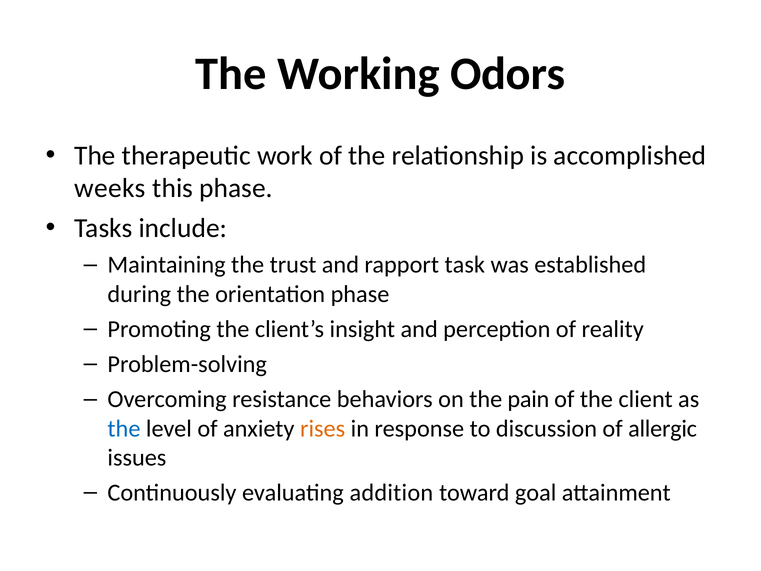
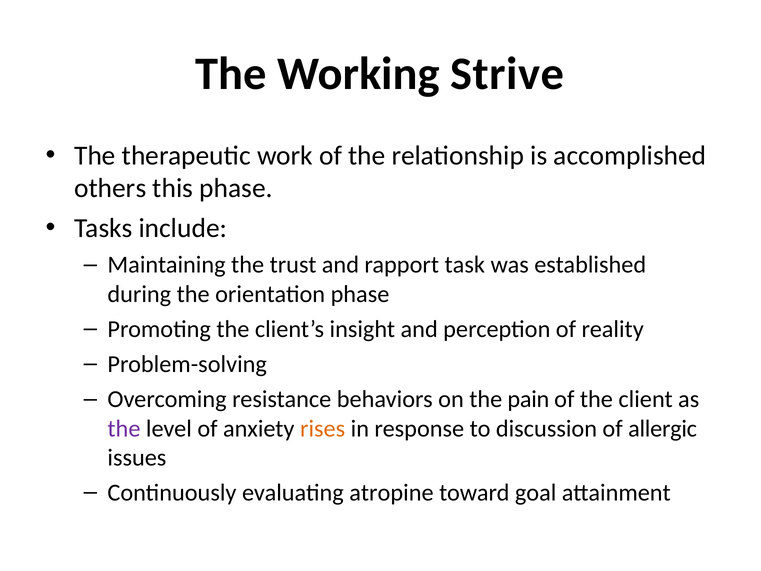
Odors: Odors -> Strive
weeks: weeks -> others
the at (124, 428) colour: blue -> purple
addition: addition -> atropine
